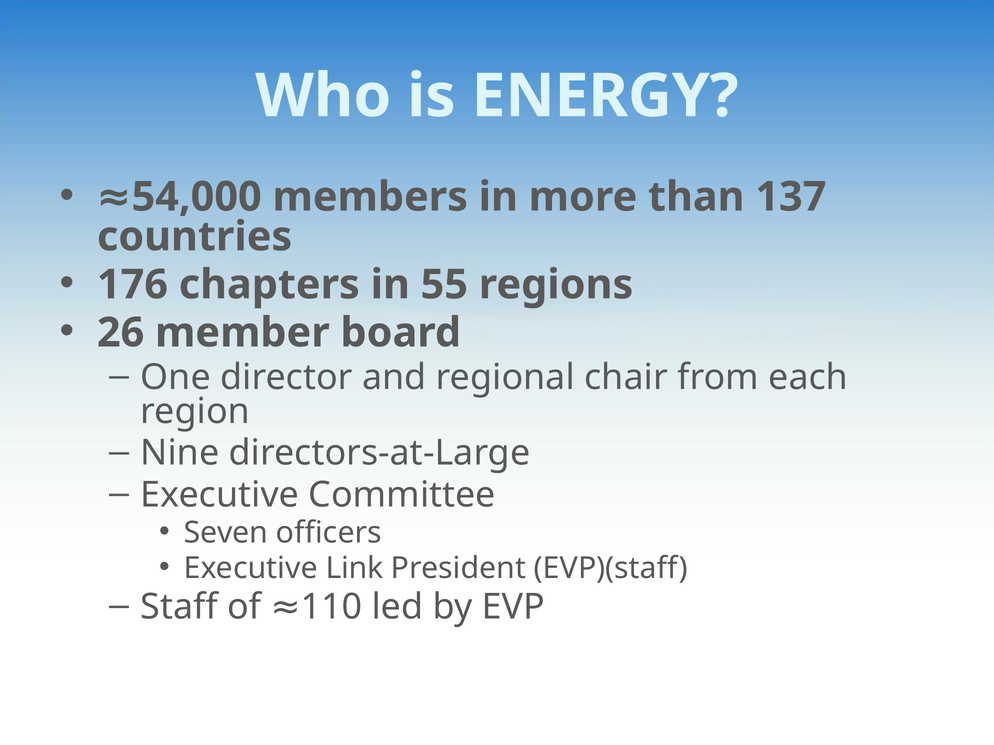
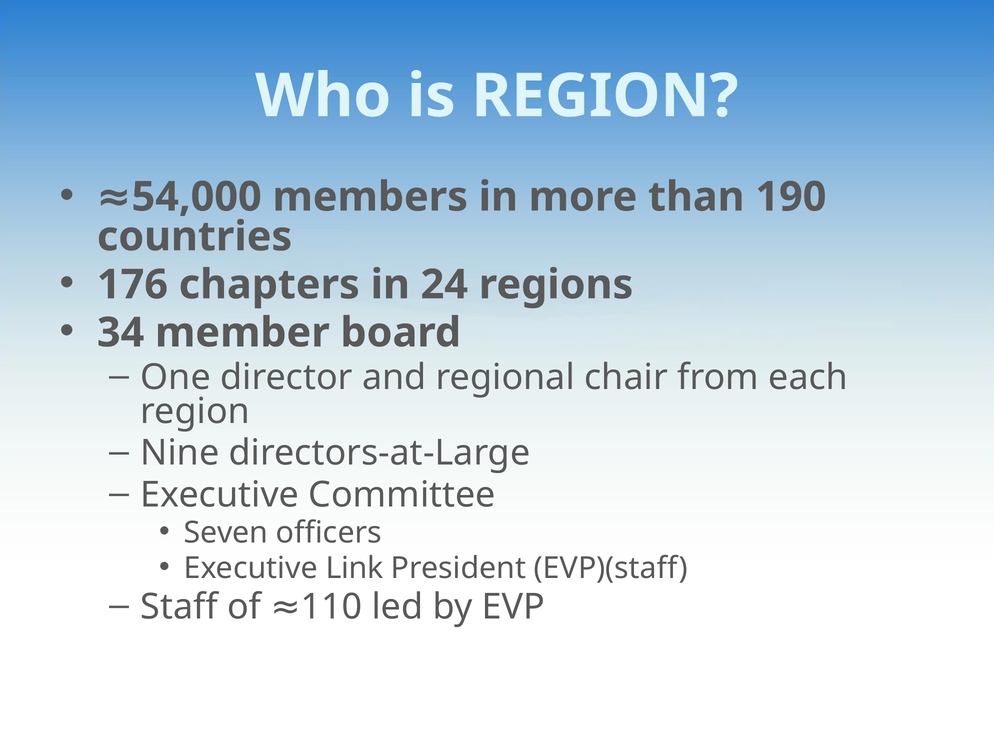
is ENERGY: ENERGY -> REGION
137: 137 -> 190
55: 55 -> 24
26: 26 -> 34
